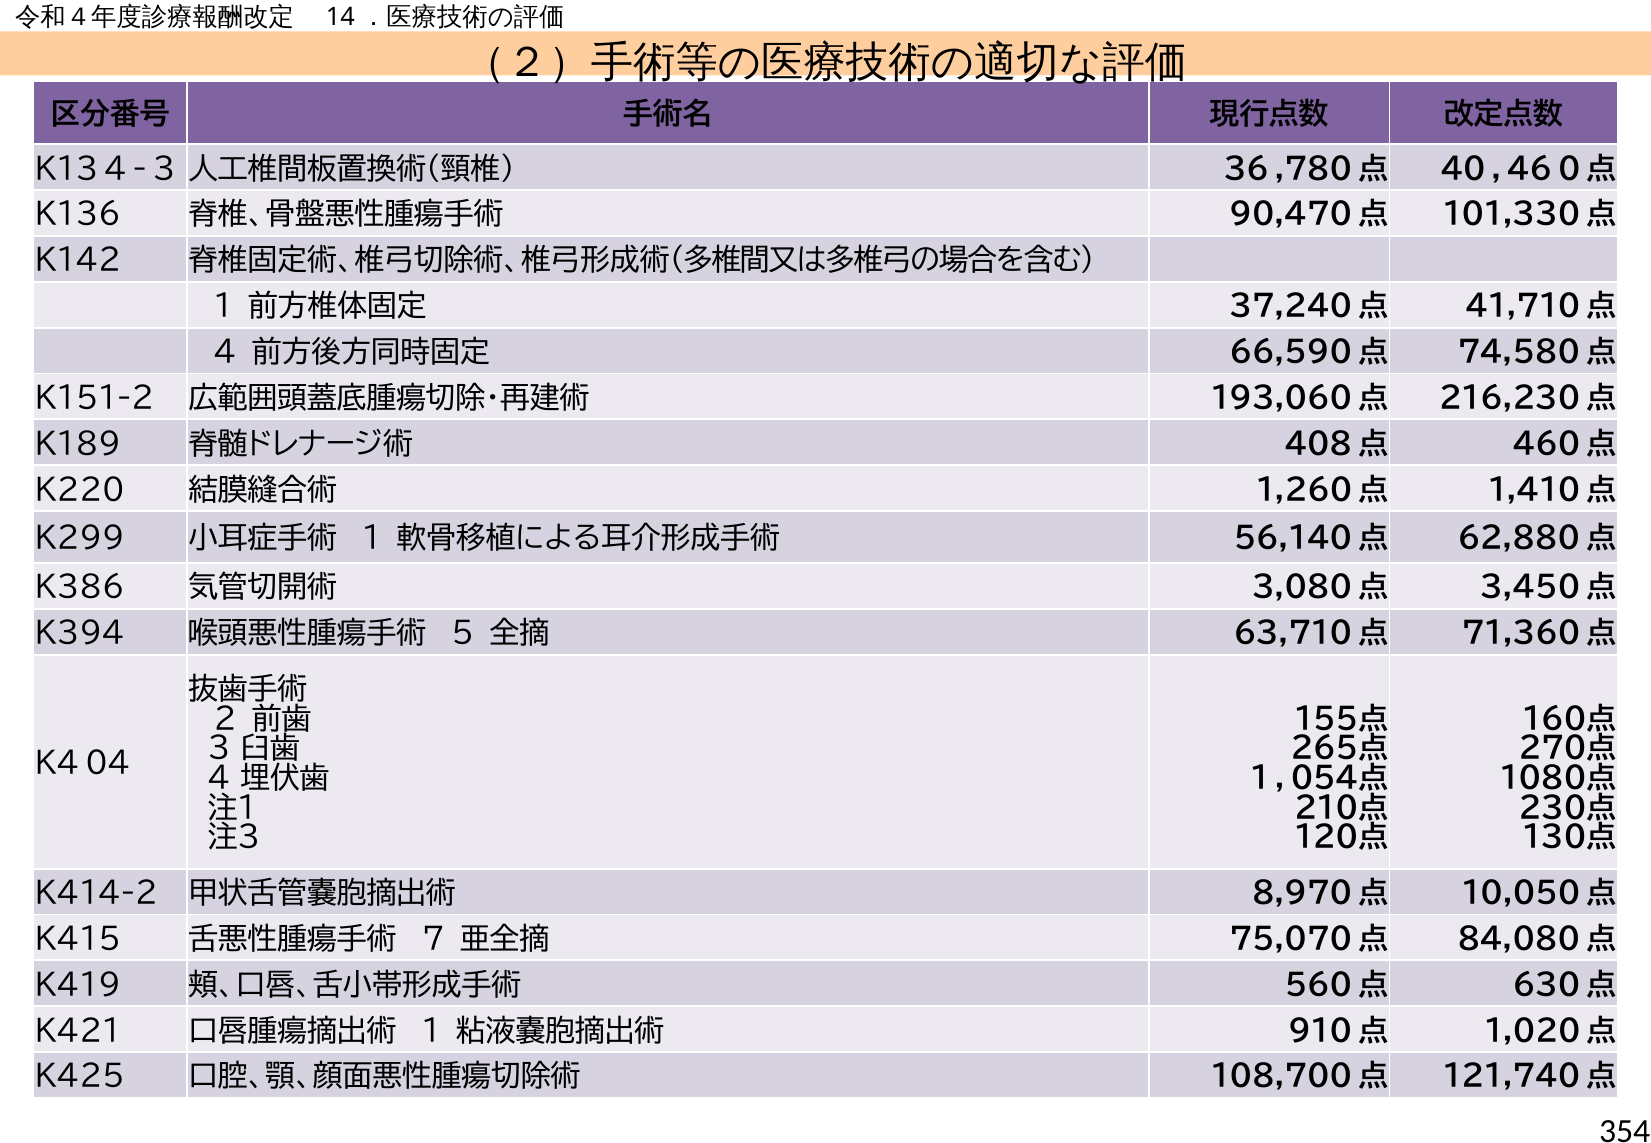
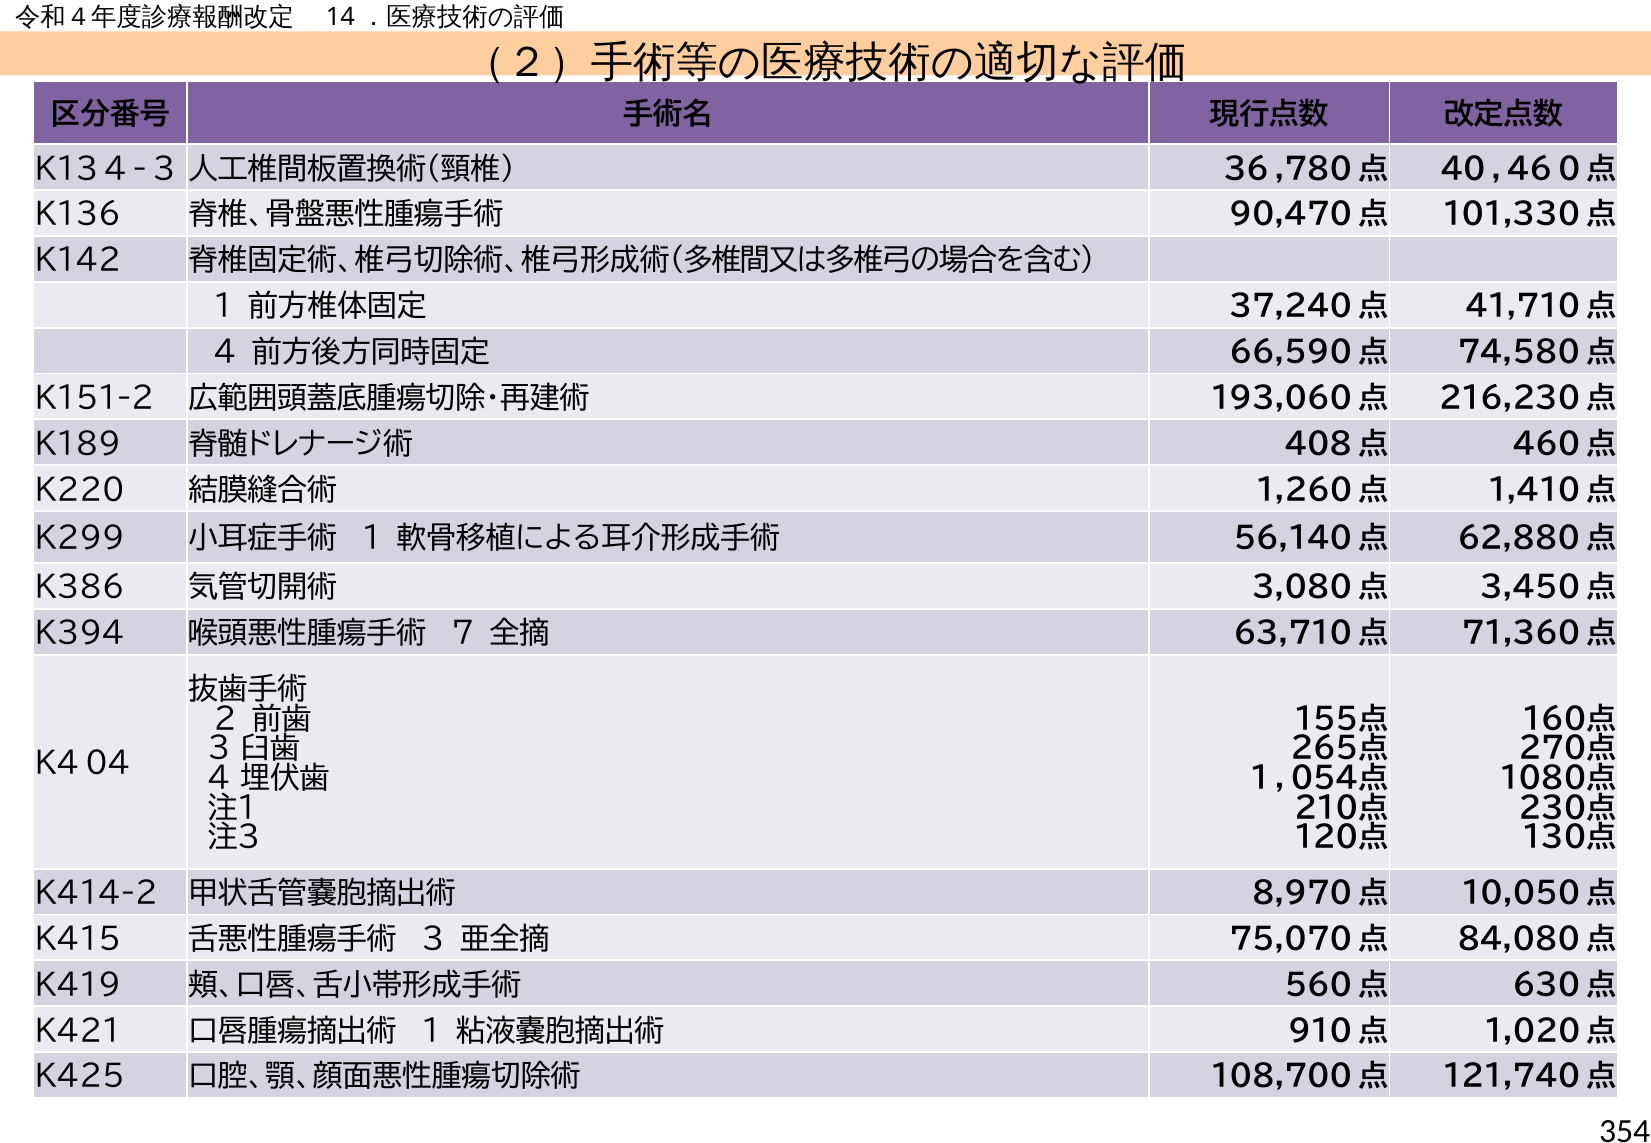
5: 5 -> 7
7: 7 -> 3
